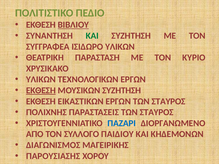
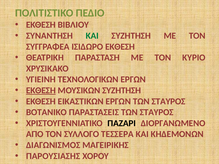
ΒΙΒΛΙΟΥ underline: present -> none
ΙΣΙΔΩΡΟ ΥΛΙΚΩΝ: ΥΛΙΚΩΝ -> ΕΚΘΕΣΗ
ΥΛΙΚΩΝ at (41, 80): ΥΛΙΚΩΝ -> ΥΓΙΕΙΝΗ
ΠΟΛΙΧΝΗΣ: ΠΟΛΙΧΝΗΣ -> ΒΟΤΑΝΙΚΟ
ΠΑΖΑΡΙ colour: blue -> black
ΠΑΙΔΙΟΥ: ΠΑΙΔΙΟΥ -> ΤΕΣΣΕΡΑ
